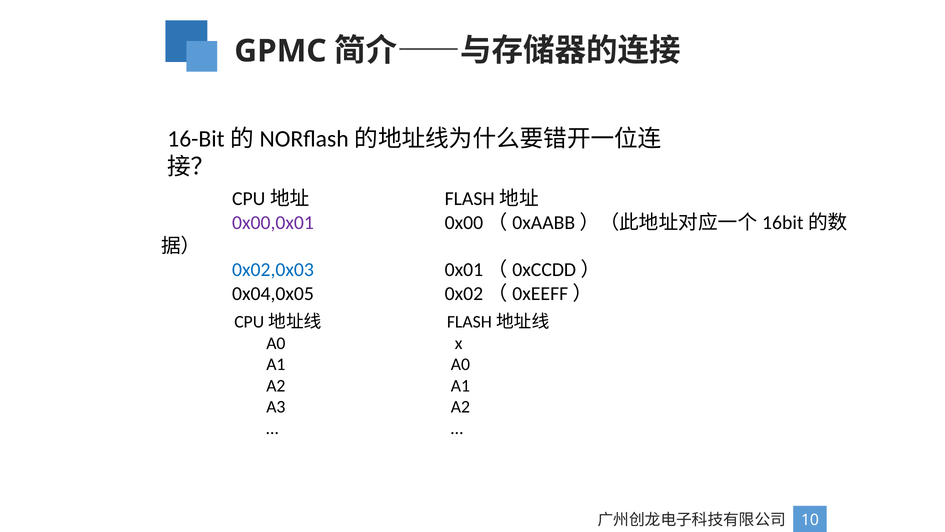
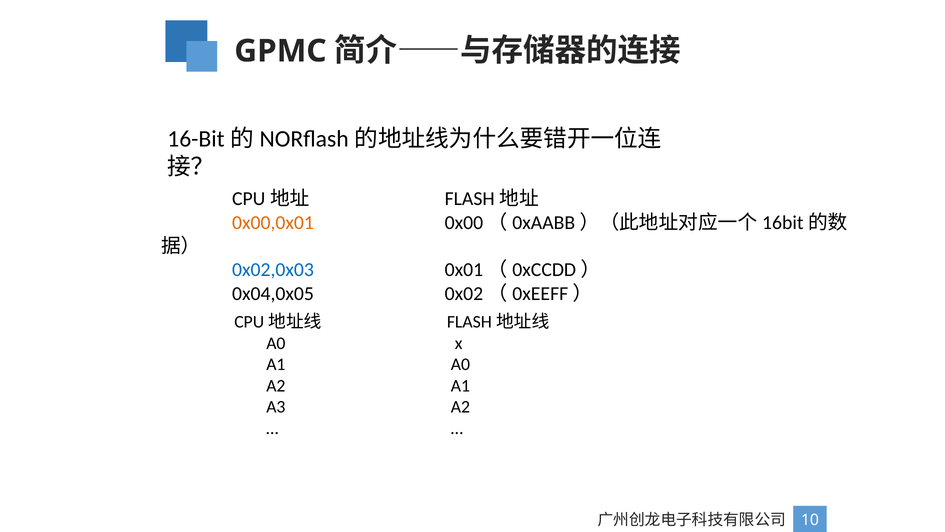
0x00,0x01 colour: purple -> orange
